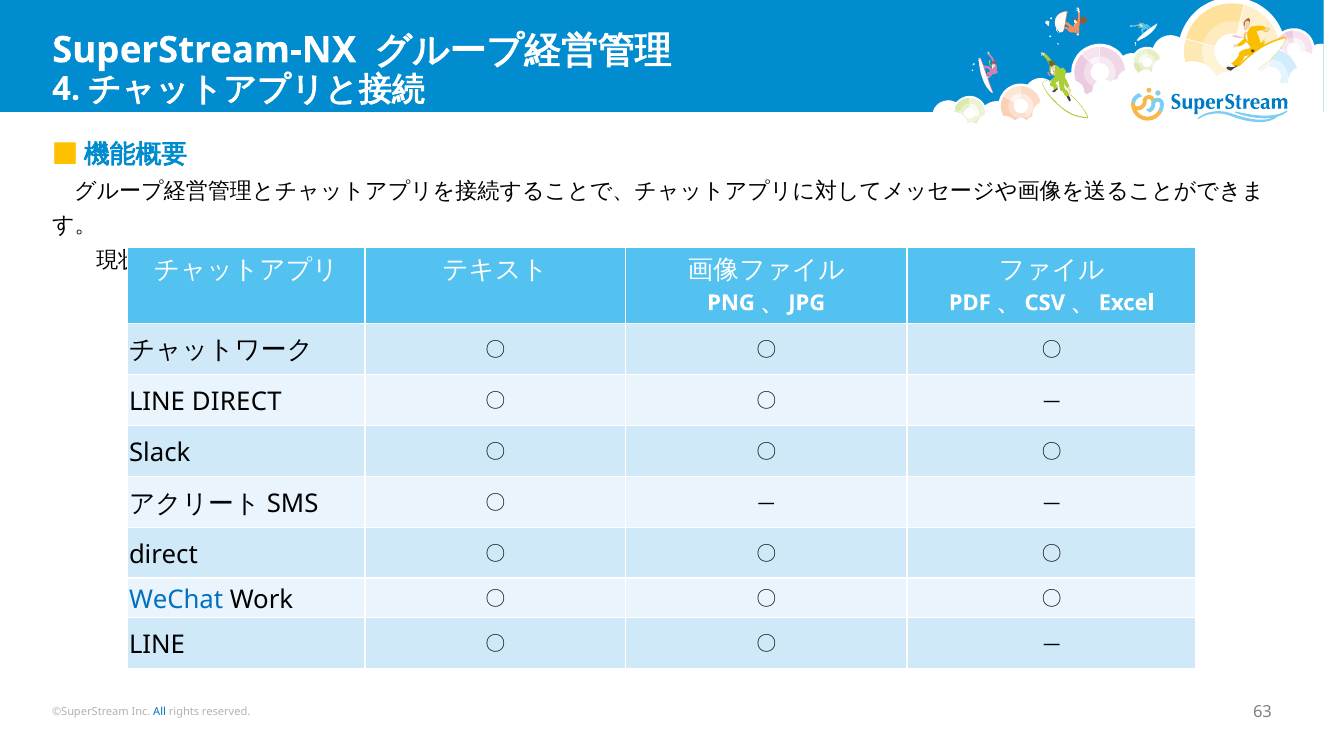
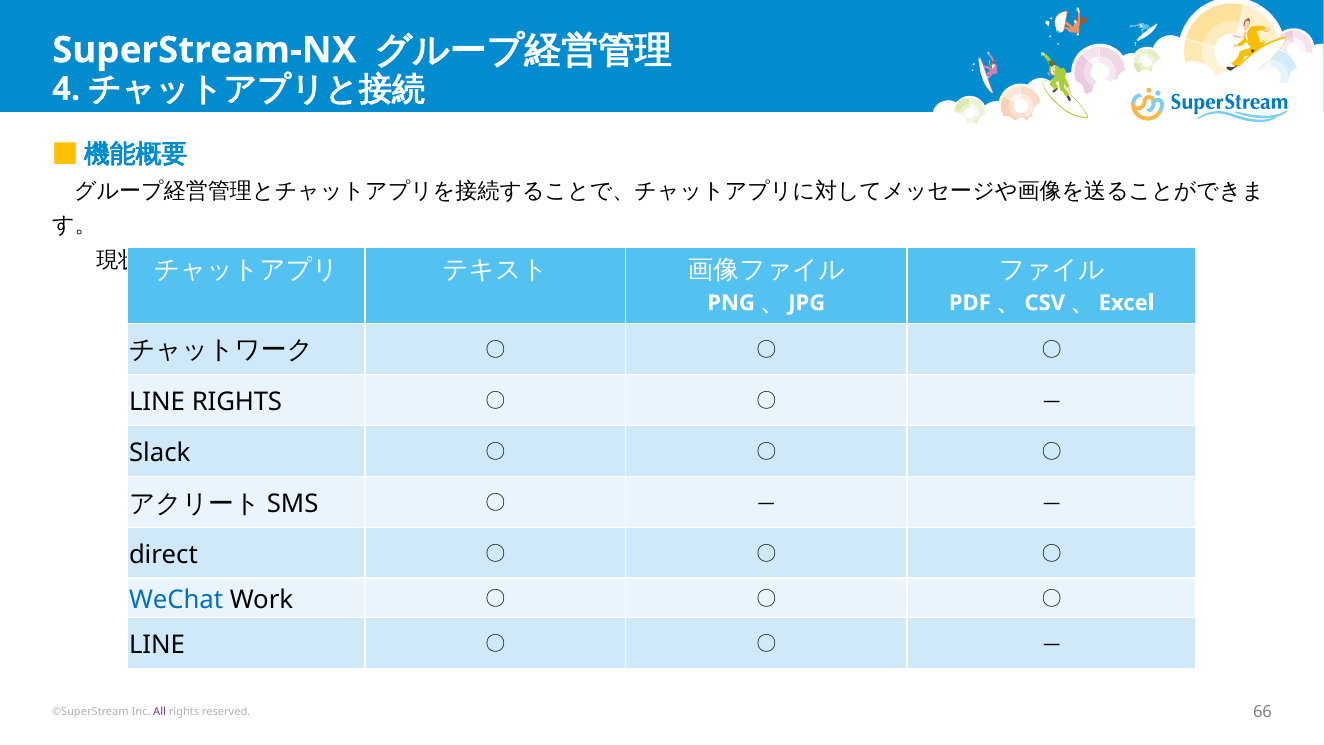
LINE DIRECT: DIRECT -> RIGHTS
All colour: blue -> purple
63: 63 -> 66
